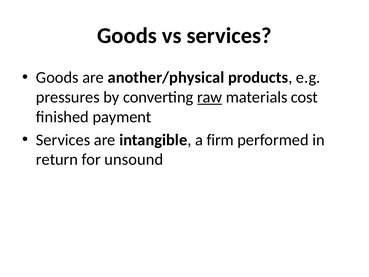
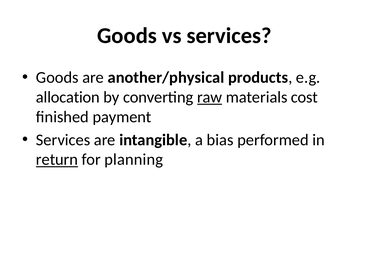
pressures: pressures -> allocation
firm: firm -> bias
return underline: none -> present
unsound: unsound -> planning
